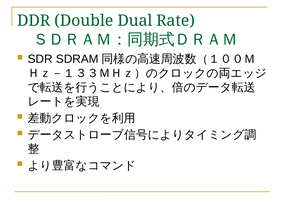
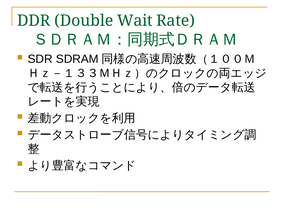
Dual: Dual -> Wait
